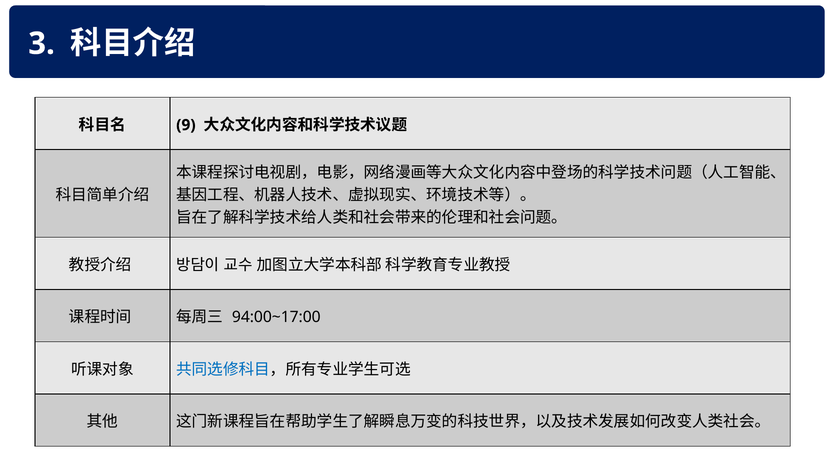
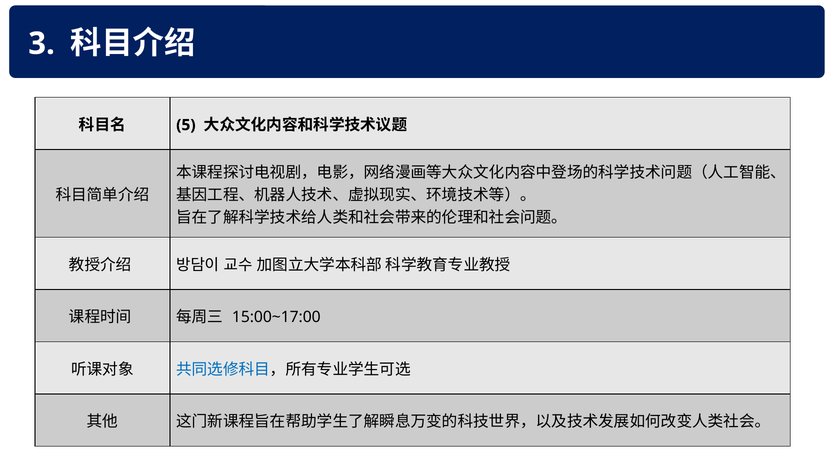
9: 9 -> 5
94:00~17:00: 94:00~17:00 -> 15:00~17:00
